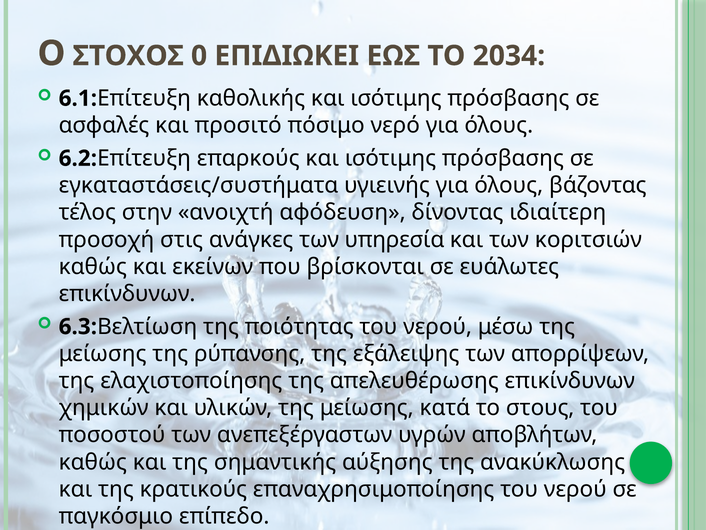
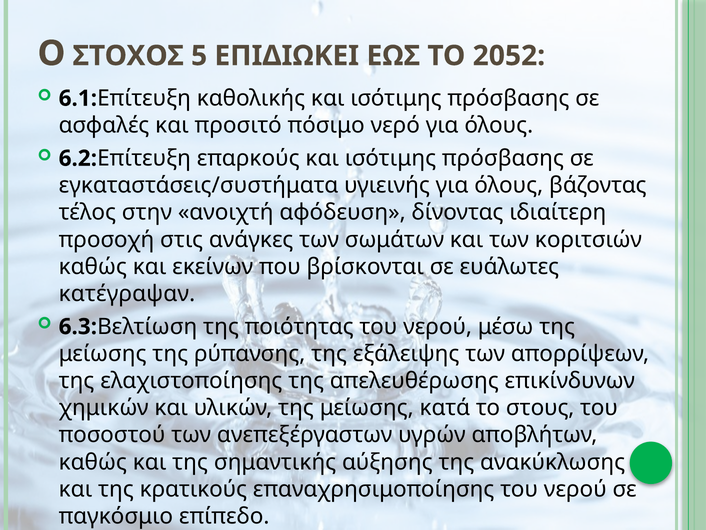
0: 0 -> 5
2034: 2034 -> 2052
υπηρεσία: υπηρεσία -> σωμάτων
επικίνδυνων at (127, 293): επικίνδυνων -> κατέγραψαν
